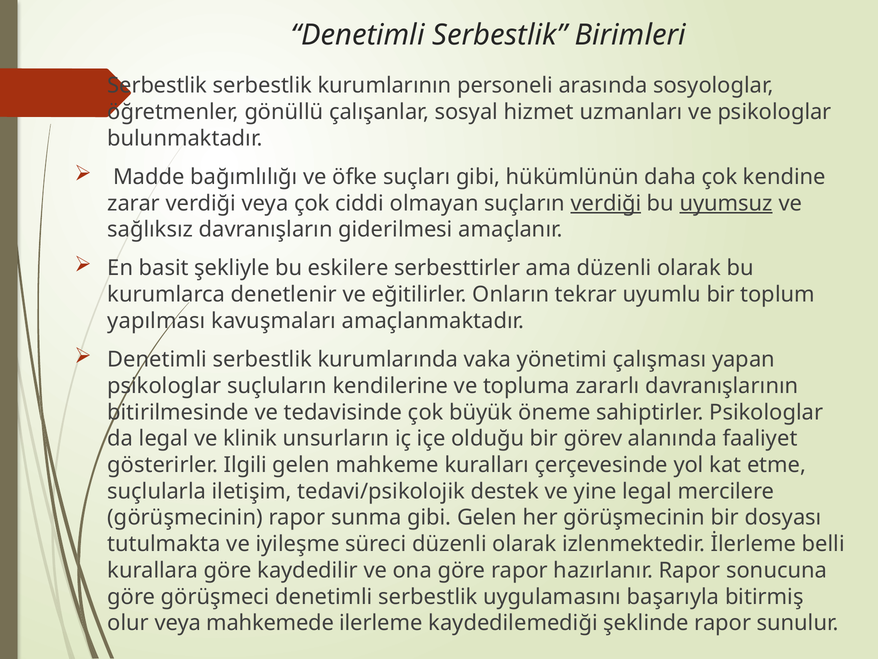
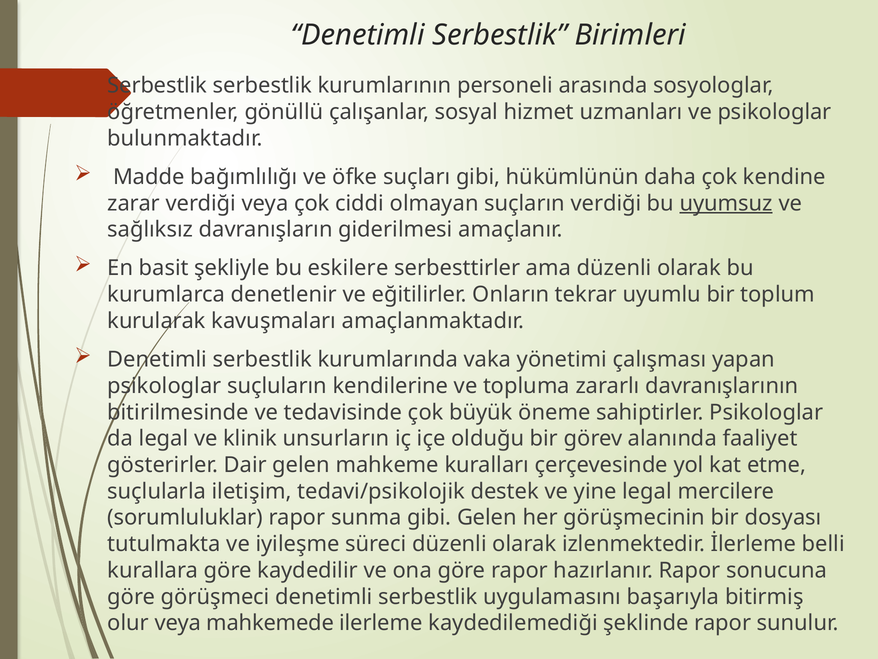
verdiği at (606, 203) underline: present -> none
yapılması: yapılması -> kurularak
Ilgili: Ilgili -> Dair
görüşmecinin at (185, 517): görüşmecinin -> sorumluluklar
